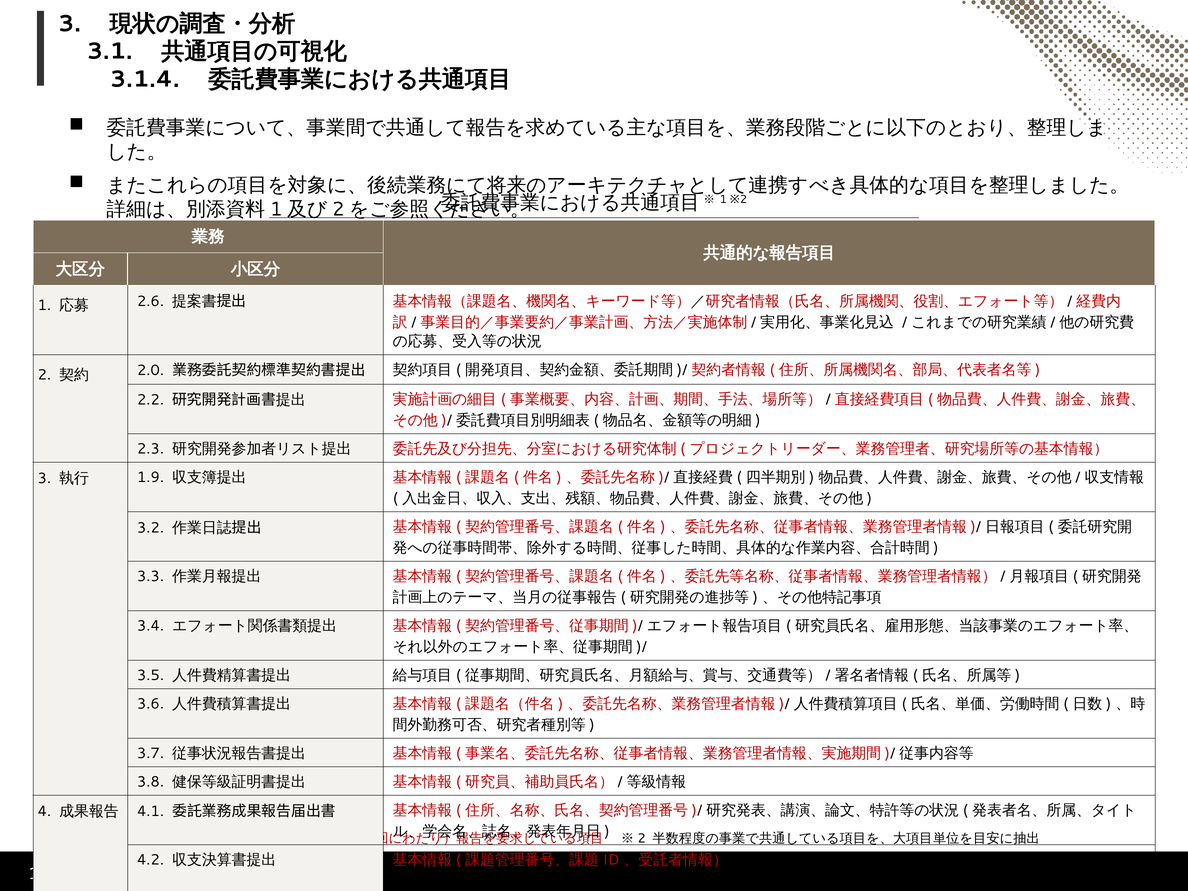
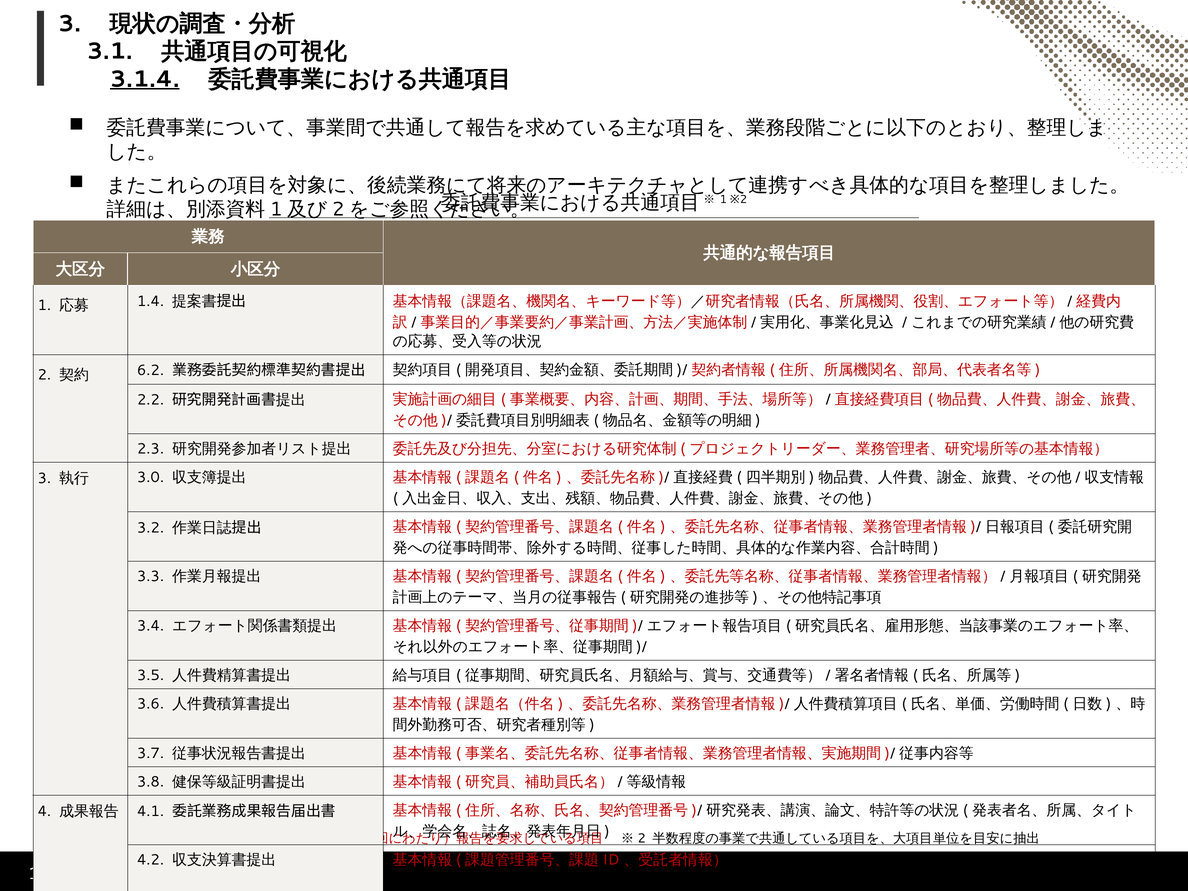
3.1.4 underline: none -> present
2.6: 2.6 -> 1.4
2.0: 2.0 -> 6.2
1.9: 1.9 -> 3.0
